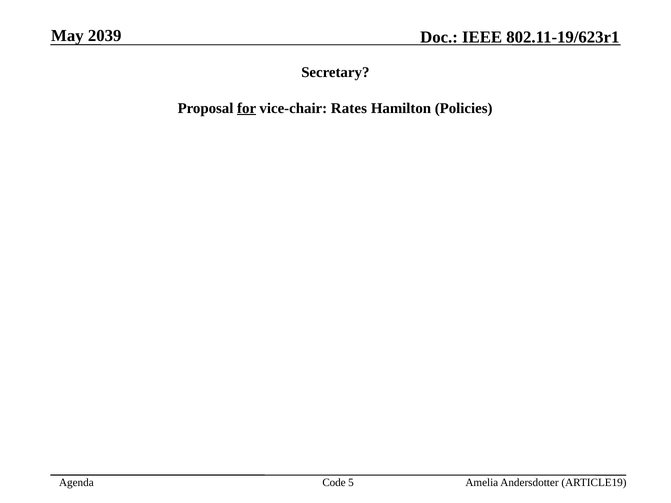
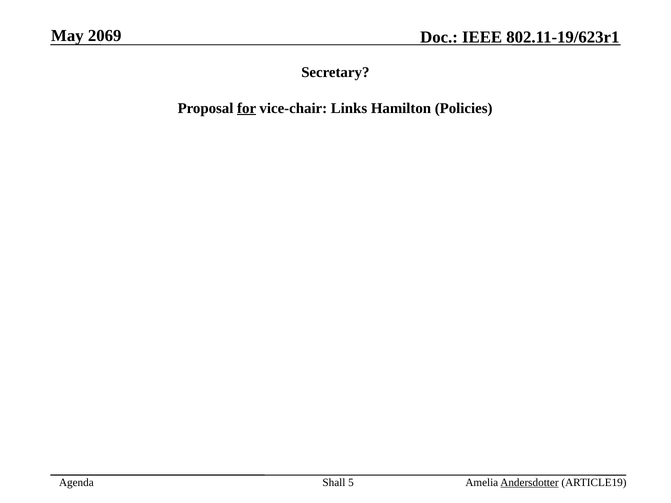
2039: 2039 -> 2069
Rates: Rates -> Links
Code: Code -> Shall
Andersdotter underline: none -> present
